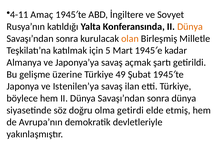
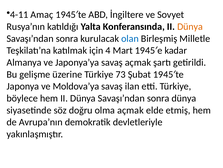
olan colour: orange -> blue
5: 5 -> 4
49: 49 -> 73
Istenilen’ya: Istenilen’ya -> Moldova’ya
olma getirdi: getirdi -> açmak
